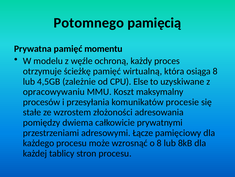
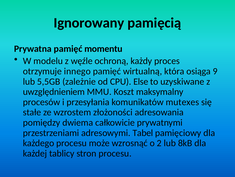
Potomnego: Potomnego -> Ignorowany
ścieżkę: ścieżkę -> innego
osiąga 8: 8 -> 9
4,5GB: 4,5GB -> 5,5GB
opracowywaniu: opracowywaniu -> uwzględnieniem
procesie: procesie -> mutexes
Łącze: Łącze -> Tabel
o 8: 8 -> 2
